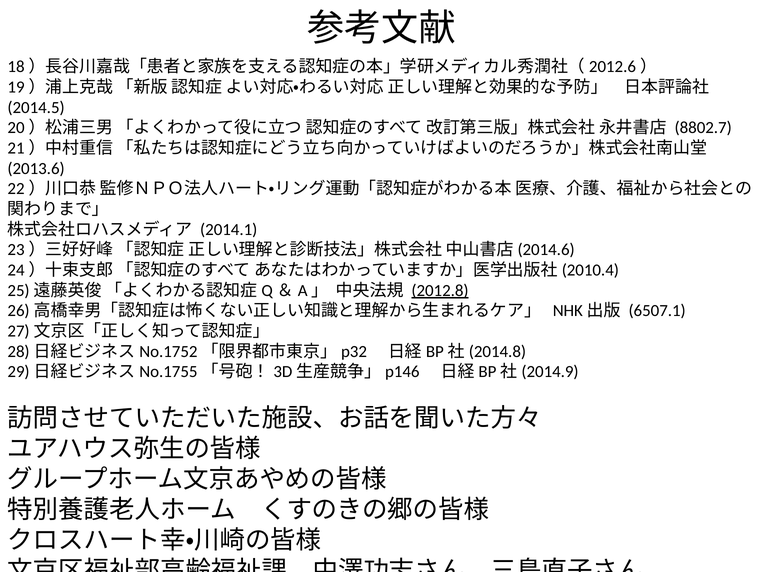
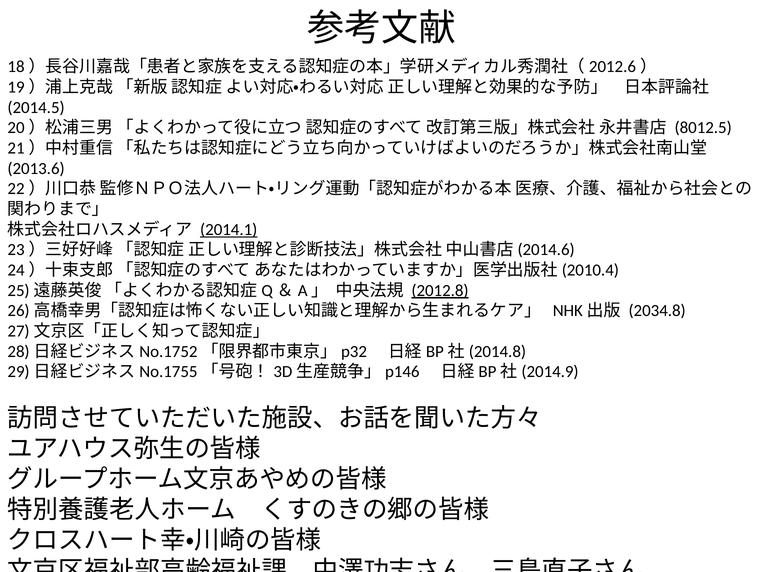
8802.7: 8802.7 -> 8012.5
2014.1 underline: none -> present
6507.1: 6507.1 -> 2034.8
